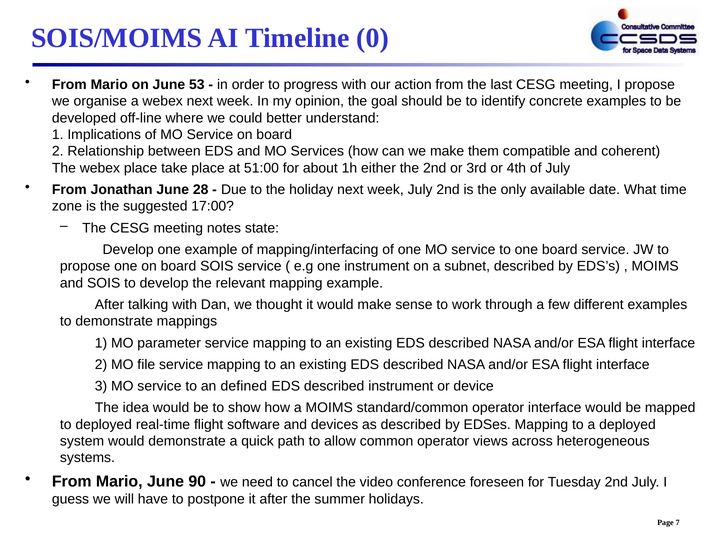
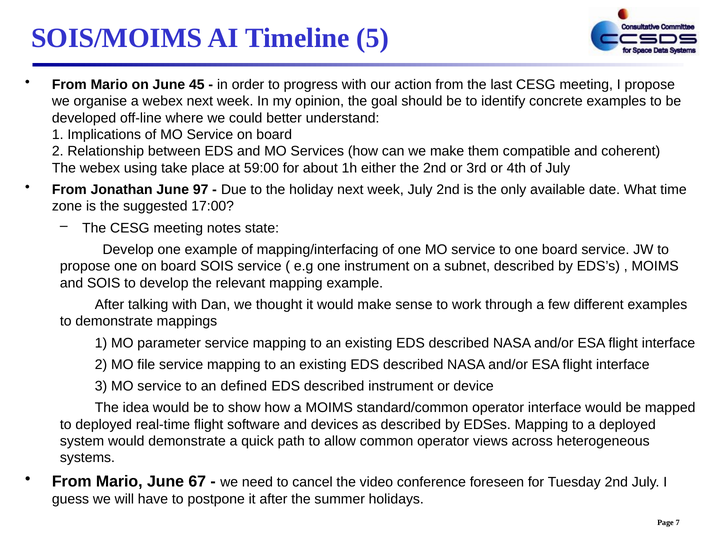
0: 0 -> 5
53: 53 -> 45
webex place: place -> using
51:00: 51:00 -> 59:00
28: 28 -> 97
90: 90 -> 67
